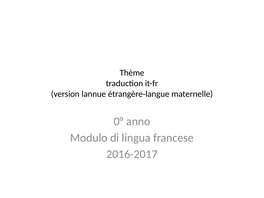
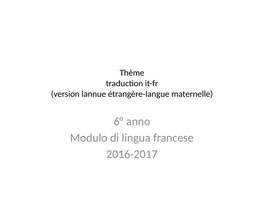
0°: 0° -> 6°
